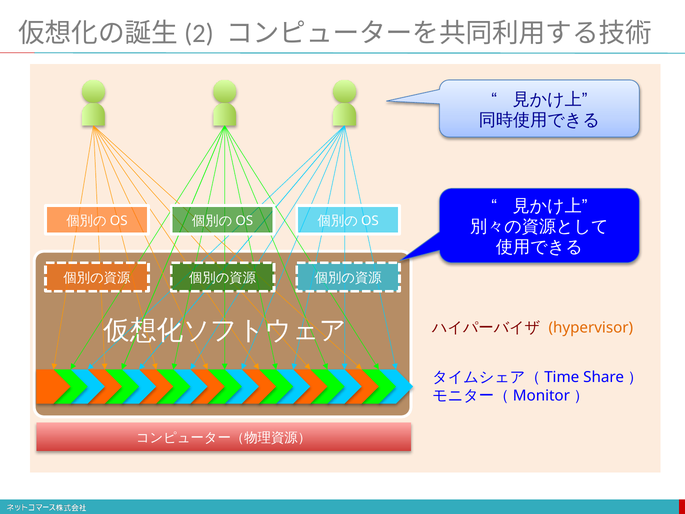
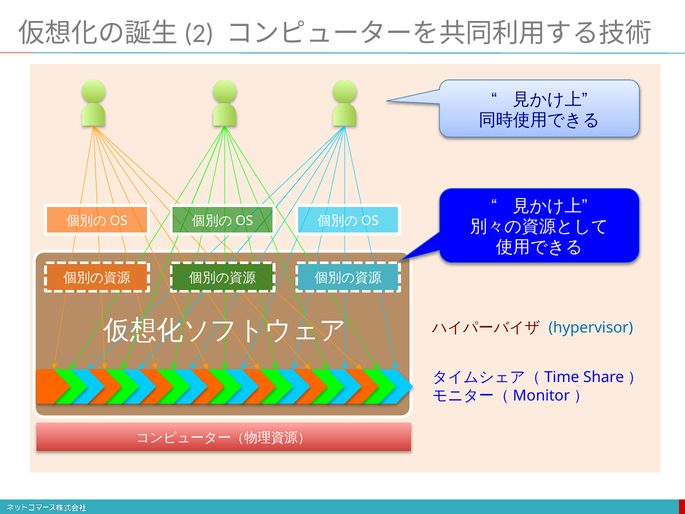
hypervisor colour: orange -> blue
